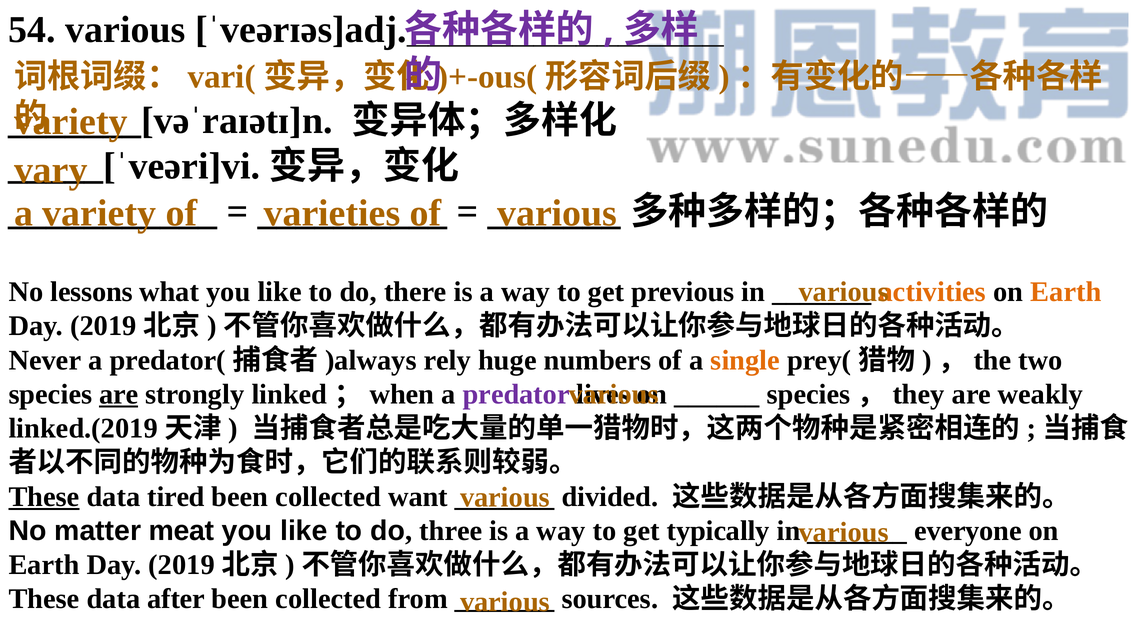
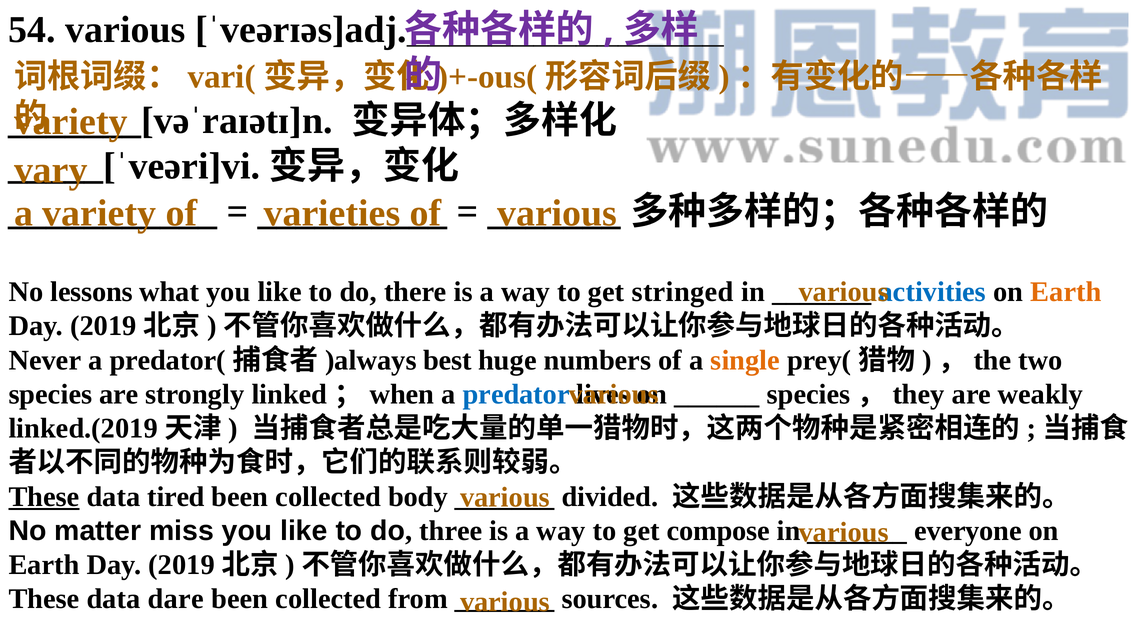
previous: previous -> stringed
activities colour: orange -> blue
rely: rely -> best
are at (119, 394) underline: present -> none
predator colour: purple -> blue
want: want -> body
meat: meat -> miss
typically: typically -> compose
after: after -> dare
